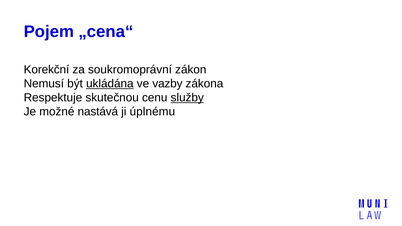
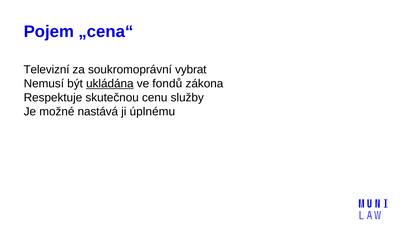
Korekční: Korekční -> Televizní
zákon: zákon -> vybrat
vazby: vazby -> fondů
služby underline: present -> none
